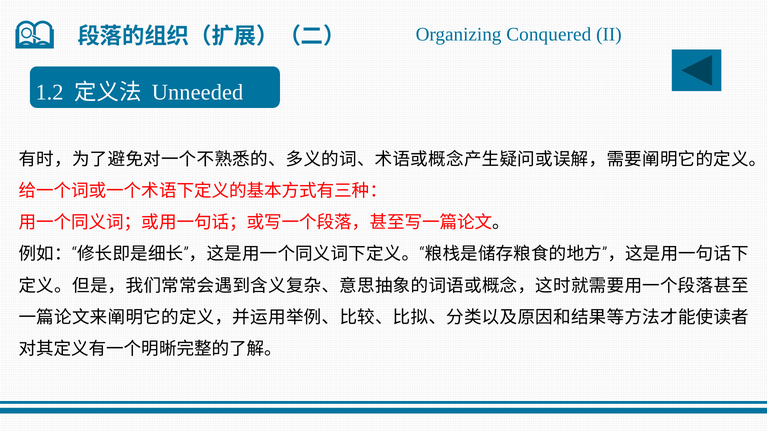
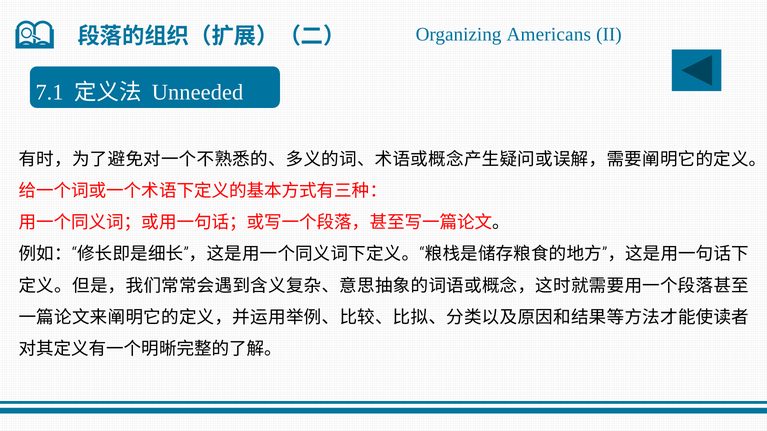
Conquered: Conquered -> Americans
1.2: 1.2 -> 7.1
